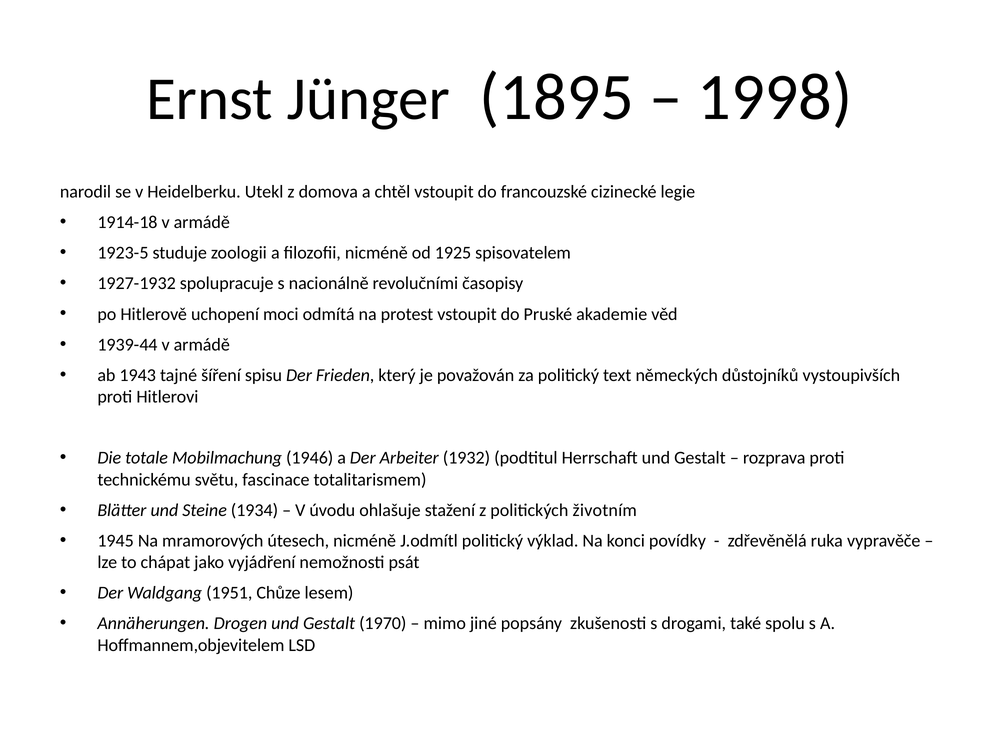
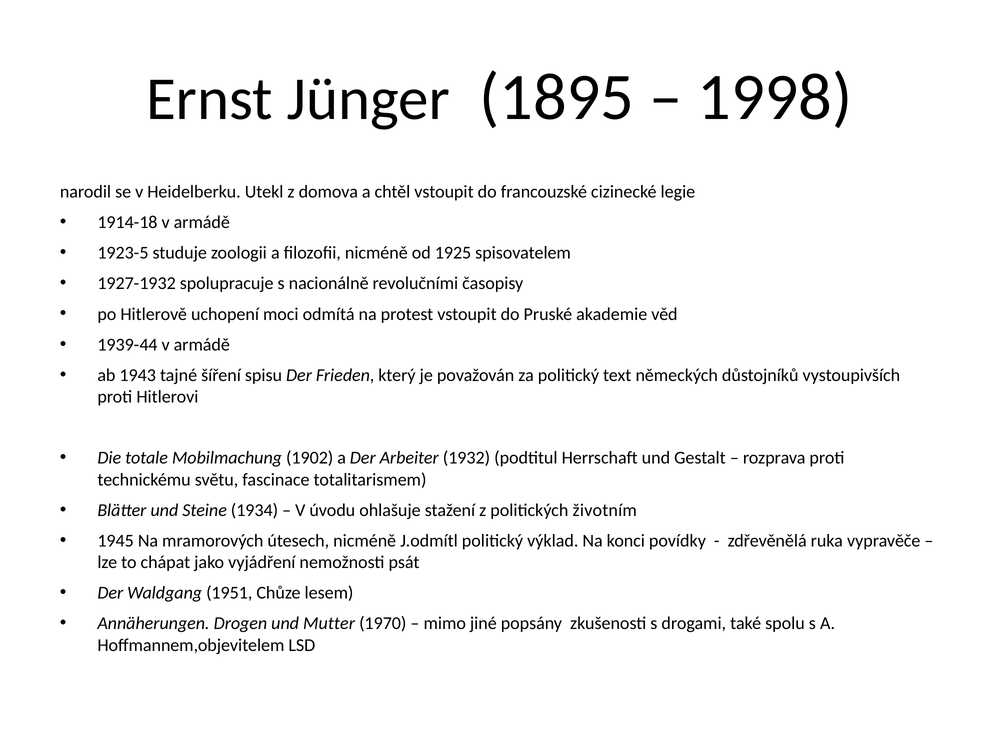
1946: 1946 -> 1902
Drogen und Gestalt: Gestalt -> Mutter
